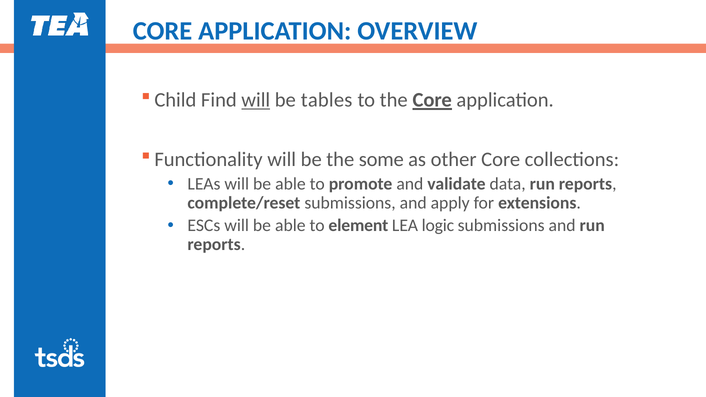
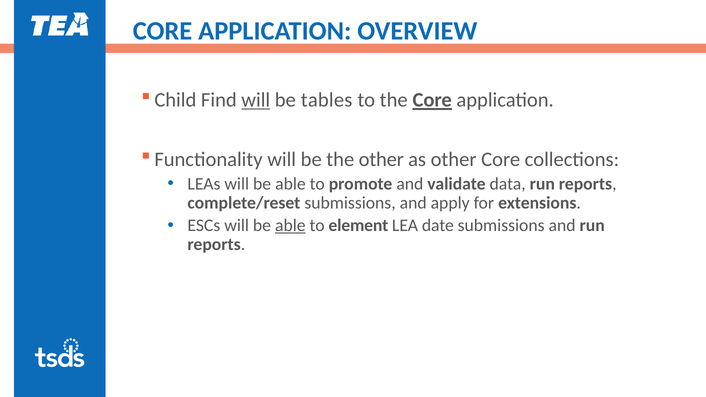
the some: some -> other
able at (290, 226) underline: none -> present
logic: logic -> date
